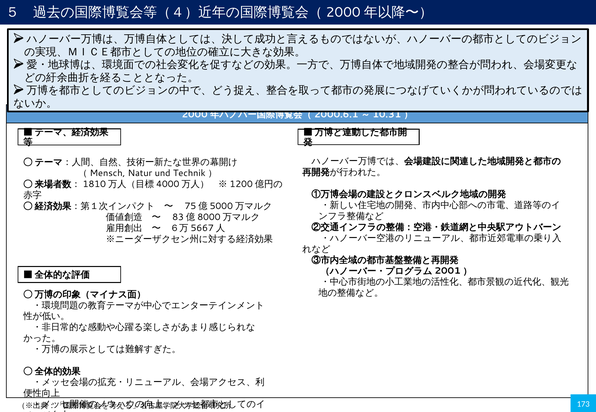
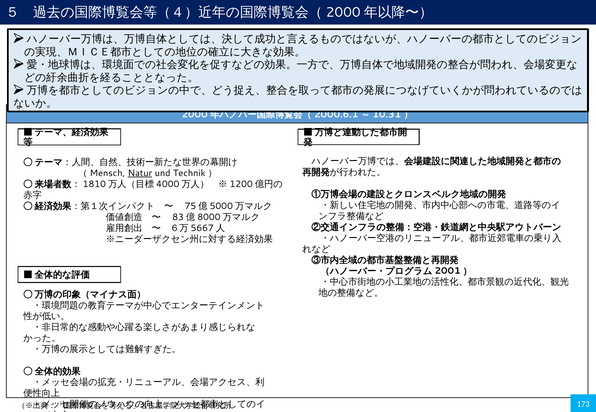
Natur underline: none -> present
